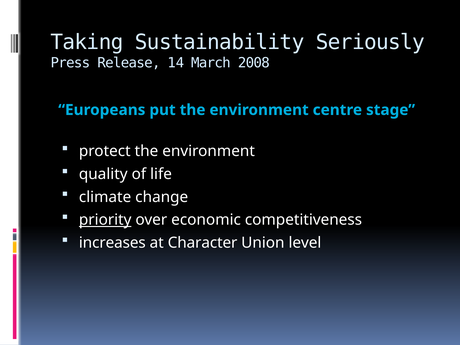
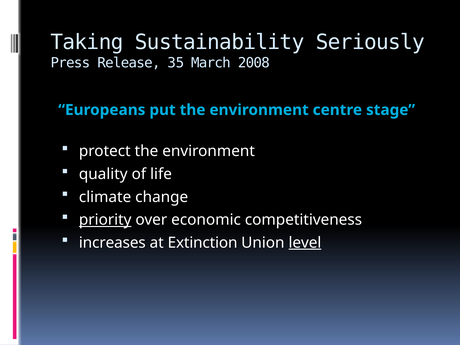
14: 14 -> 35
Character: Character -> Extinction
level underline: none -> present
